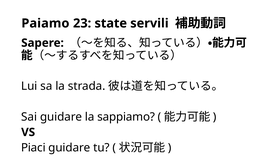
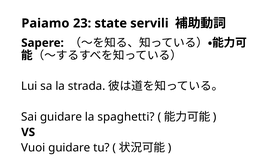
sappiamo: sappiamo -> spaghetti
Piaci: Piaci -> Vuoi
